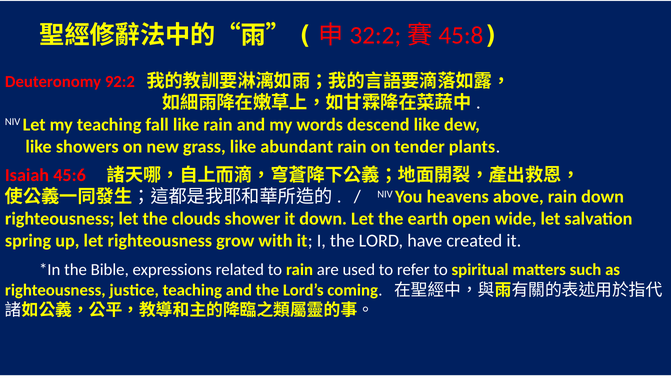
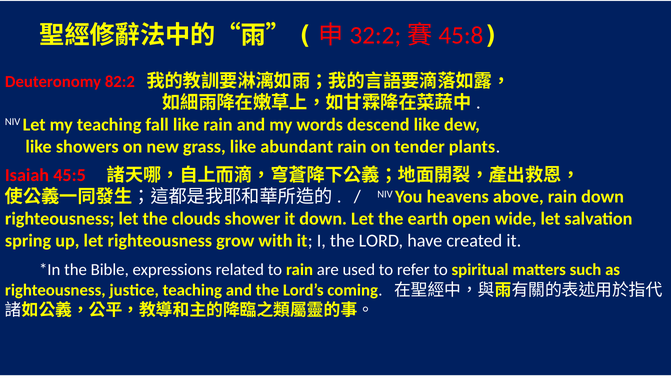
92:2: 92:2 -> 82:2
45:6: 45:6 -> 45:5
